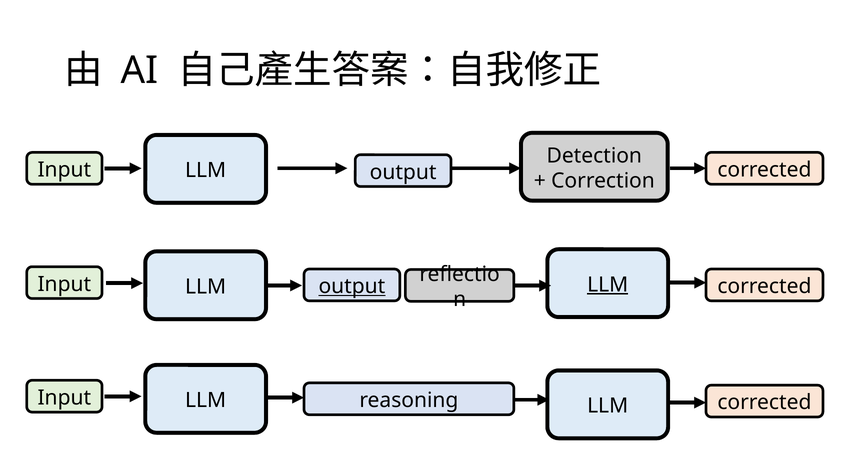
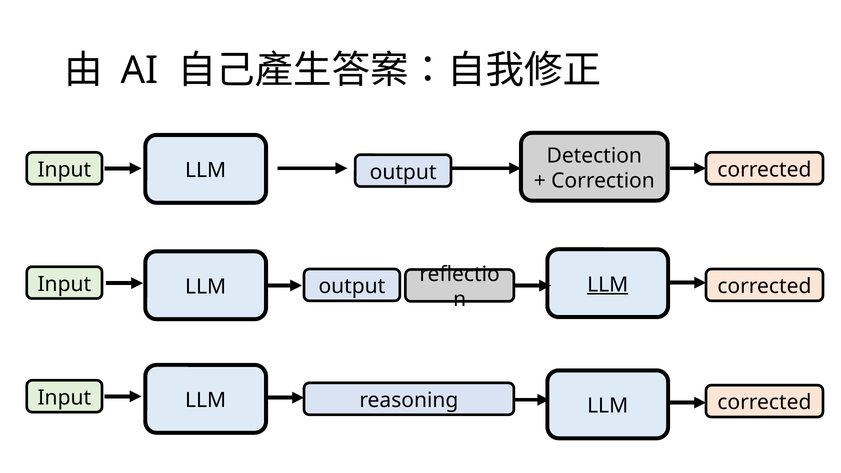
output at (352, 286) underline: present -> none
